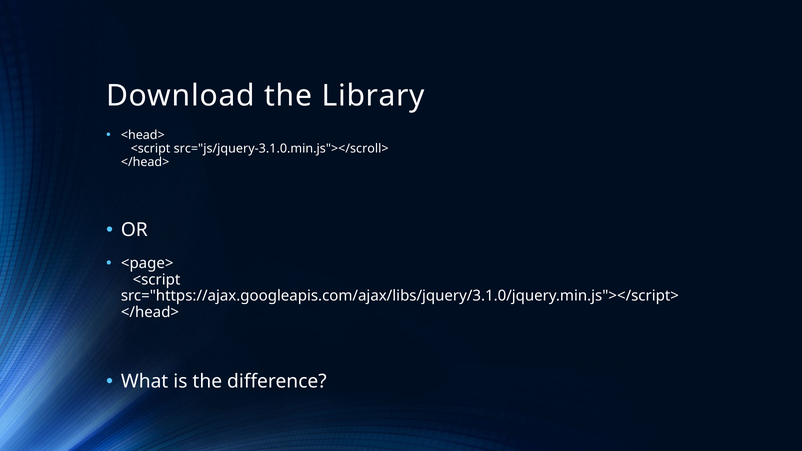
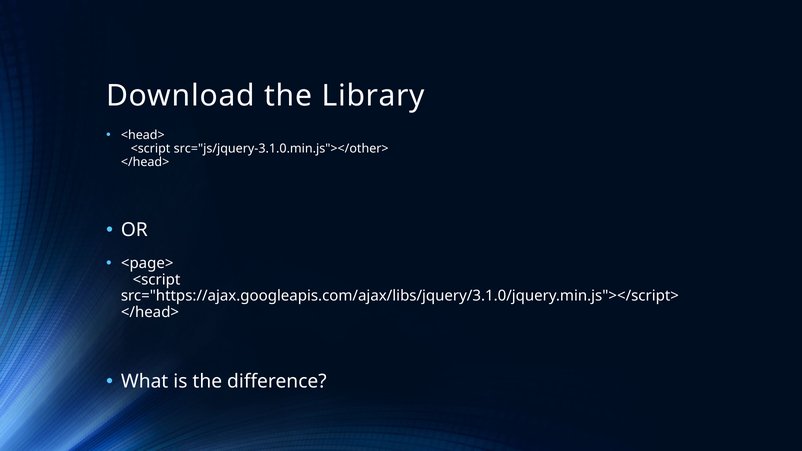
src="js/jquery-3.1.0.min.js"></scroll>: src="js/jquery-3.1.0.min.js"></scroll> -> src="js/jquery-3.1.0.min.js"></other>
